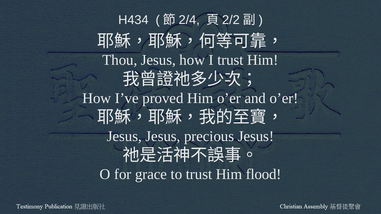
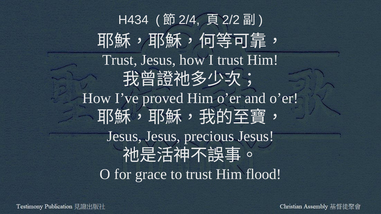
Thou at (120, 60): Thou -> Trust
